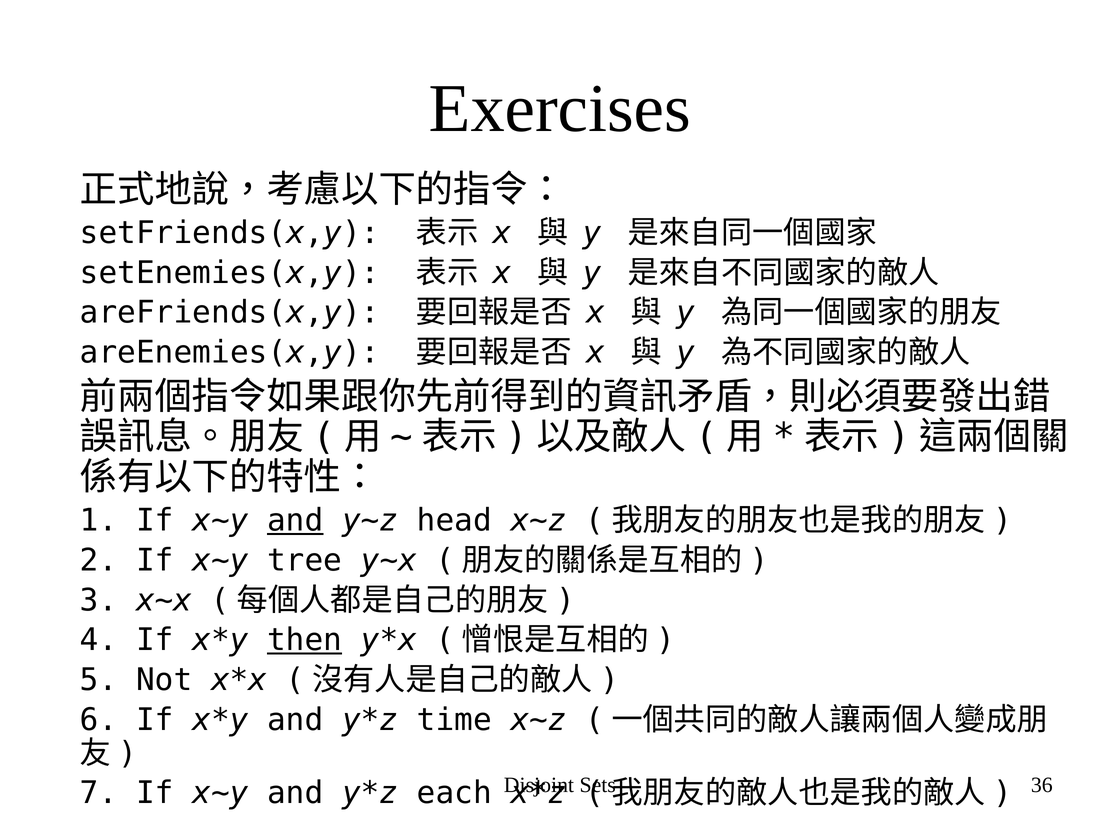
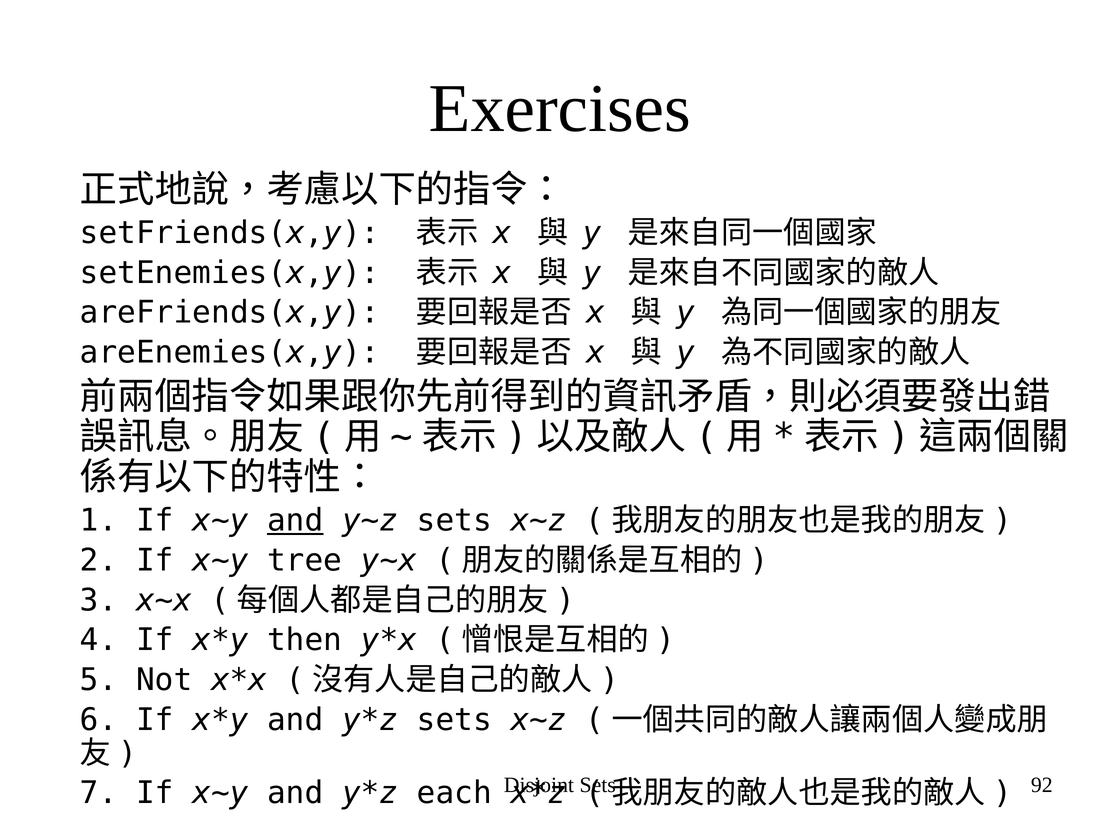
y~z head: head -> sets
then underline: present -> none
time at (454, 720): time -> sets
36: 36 -> 92
